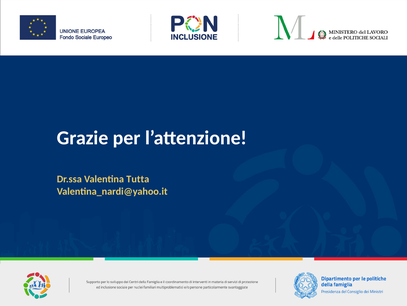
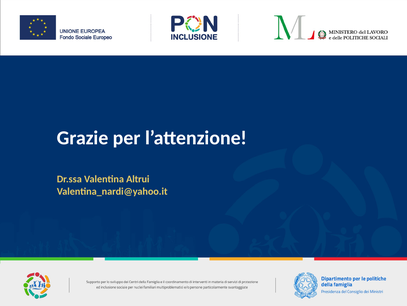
Tutta: Tutta -> Altrui
